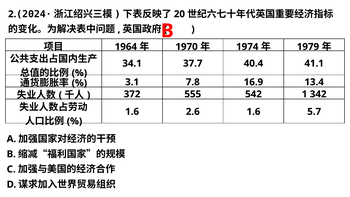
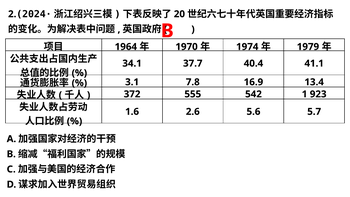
342: 342 -> 923
2.6 1.6: 1.6 -> 5.6
